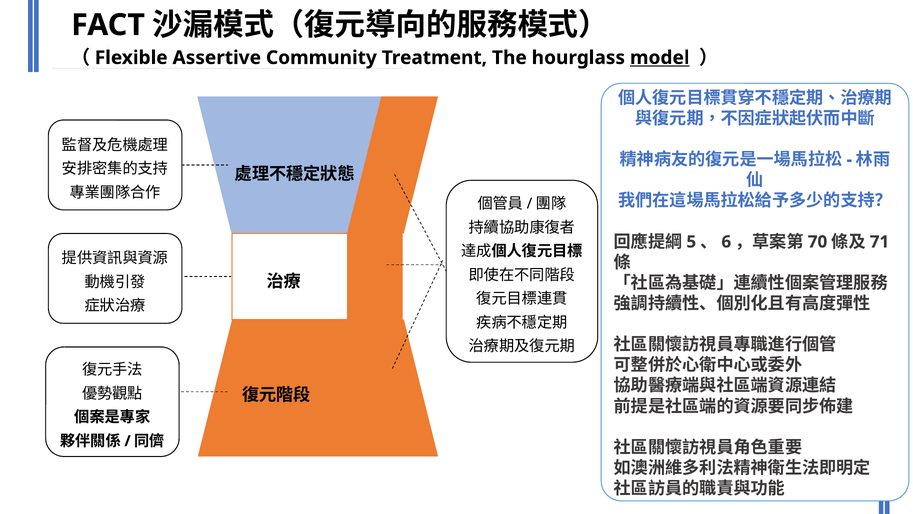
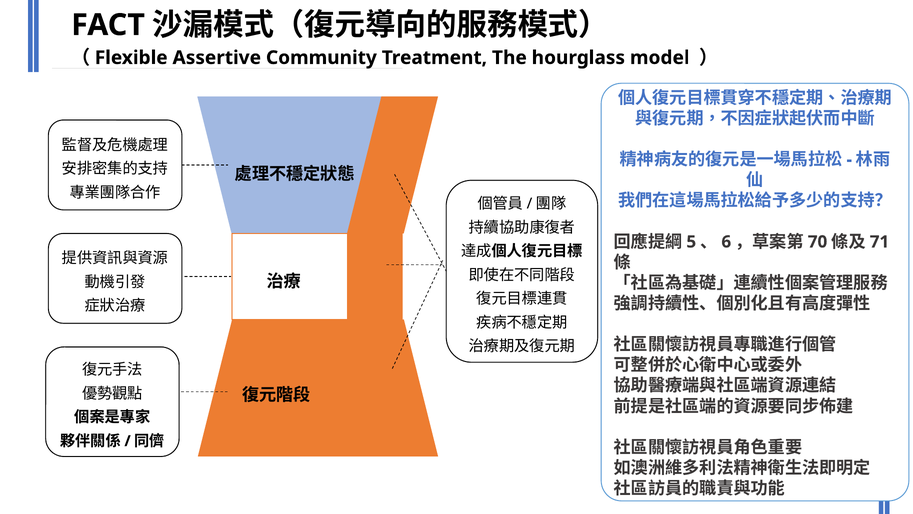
model underline: present -> none
